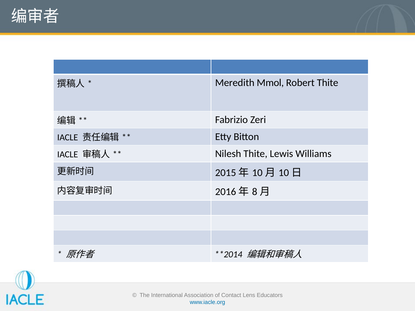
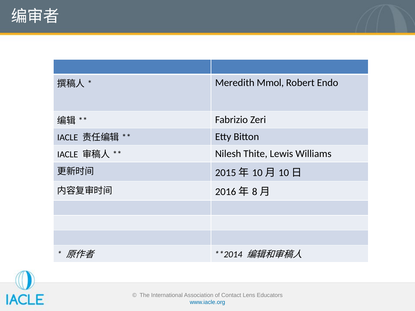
Robert Thite: Thite -> Endo
